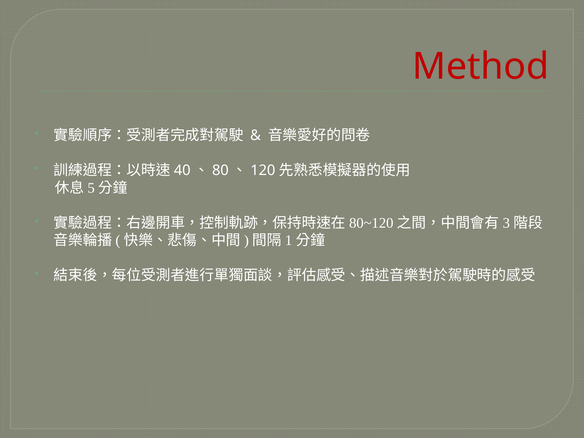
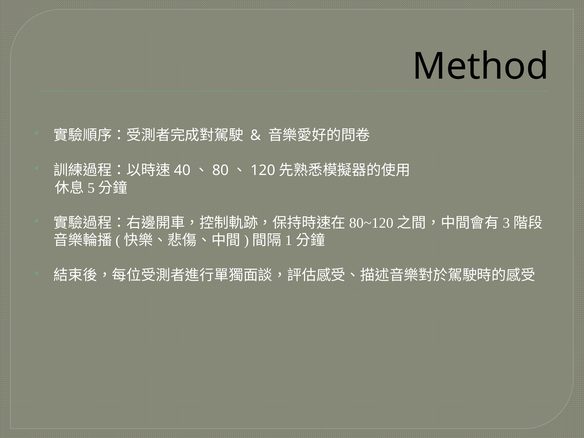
Method colour: red -> black
